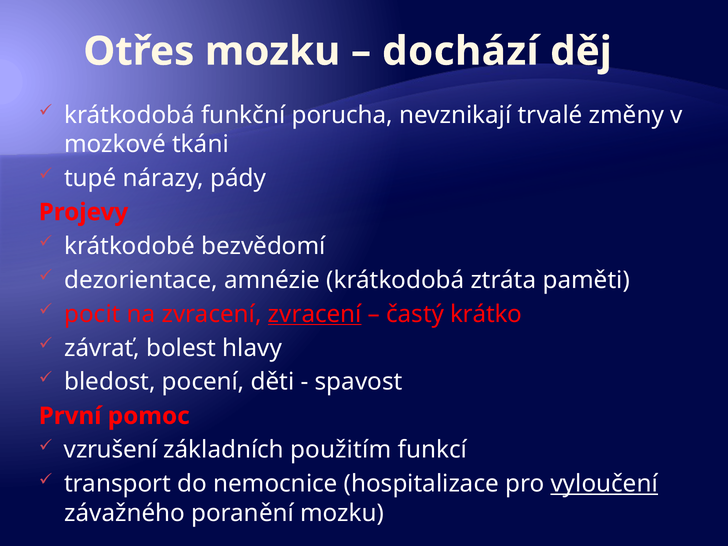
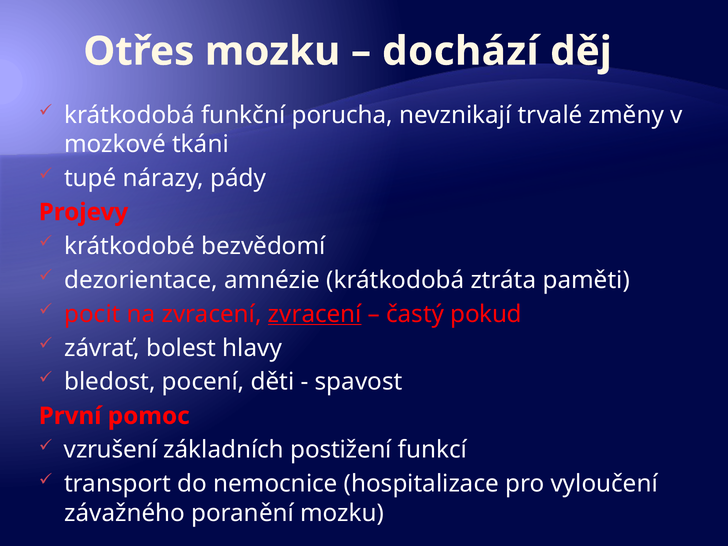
krátko: krátko -> pokud
použitím: použitím -> postižení
vyloučení underline: present -> none
